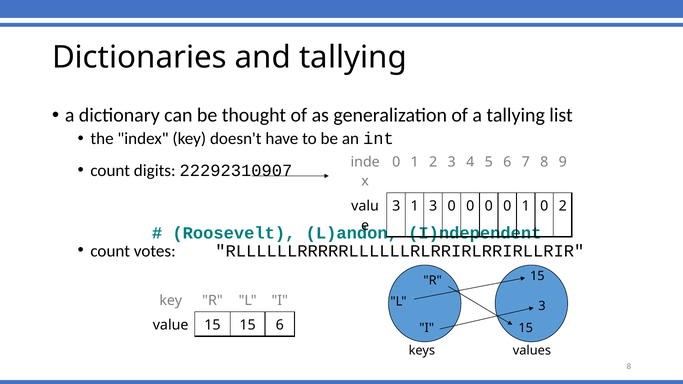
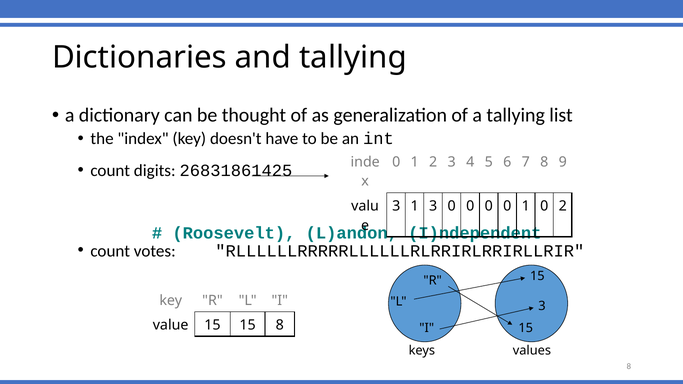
22292310907: 22292310907 -> 26831861425
15 6: 6 -> 8
